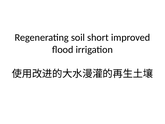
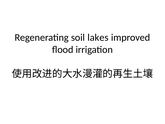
short: short -> lakes
